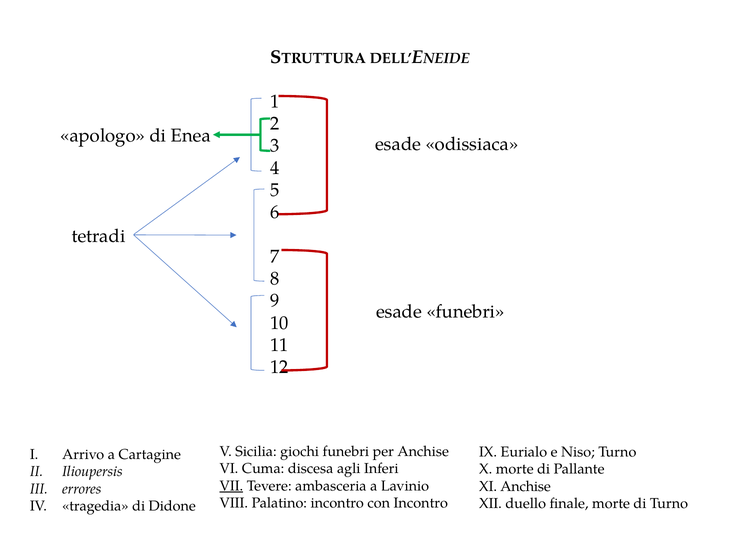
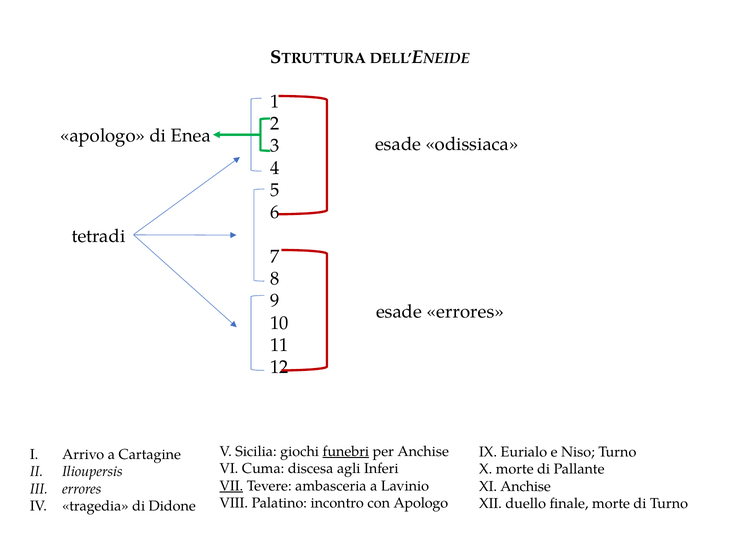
esade funebri: funebri -> errores
funebri at (346, 451) underline: none -> present
con Incontro: Incontro -> Apologo
